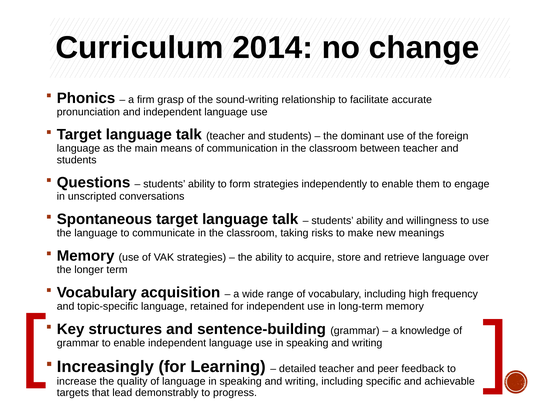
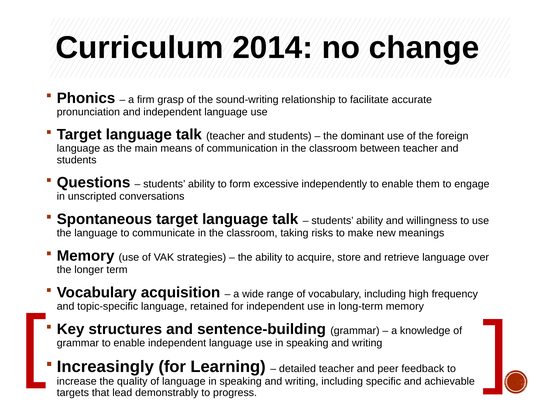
form strategies: strategies -> excessive
